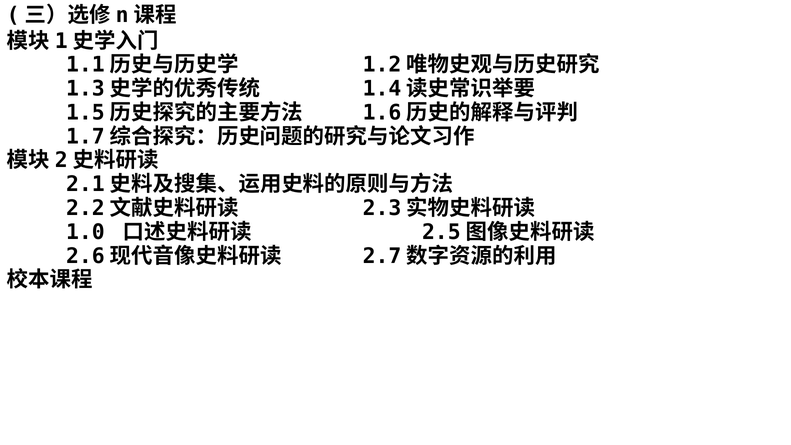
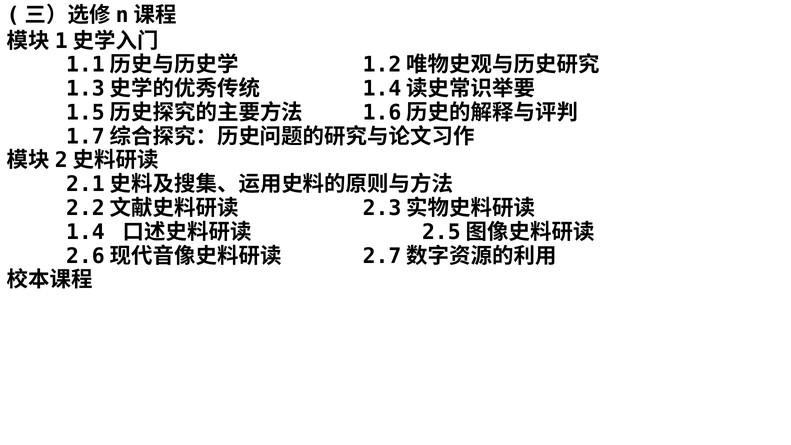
1.0: 1.0 -> 1.4
